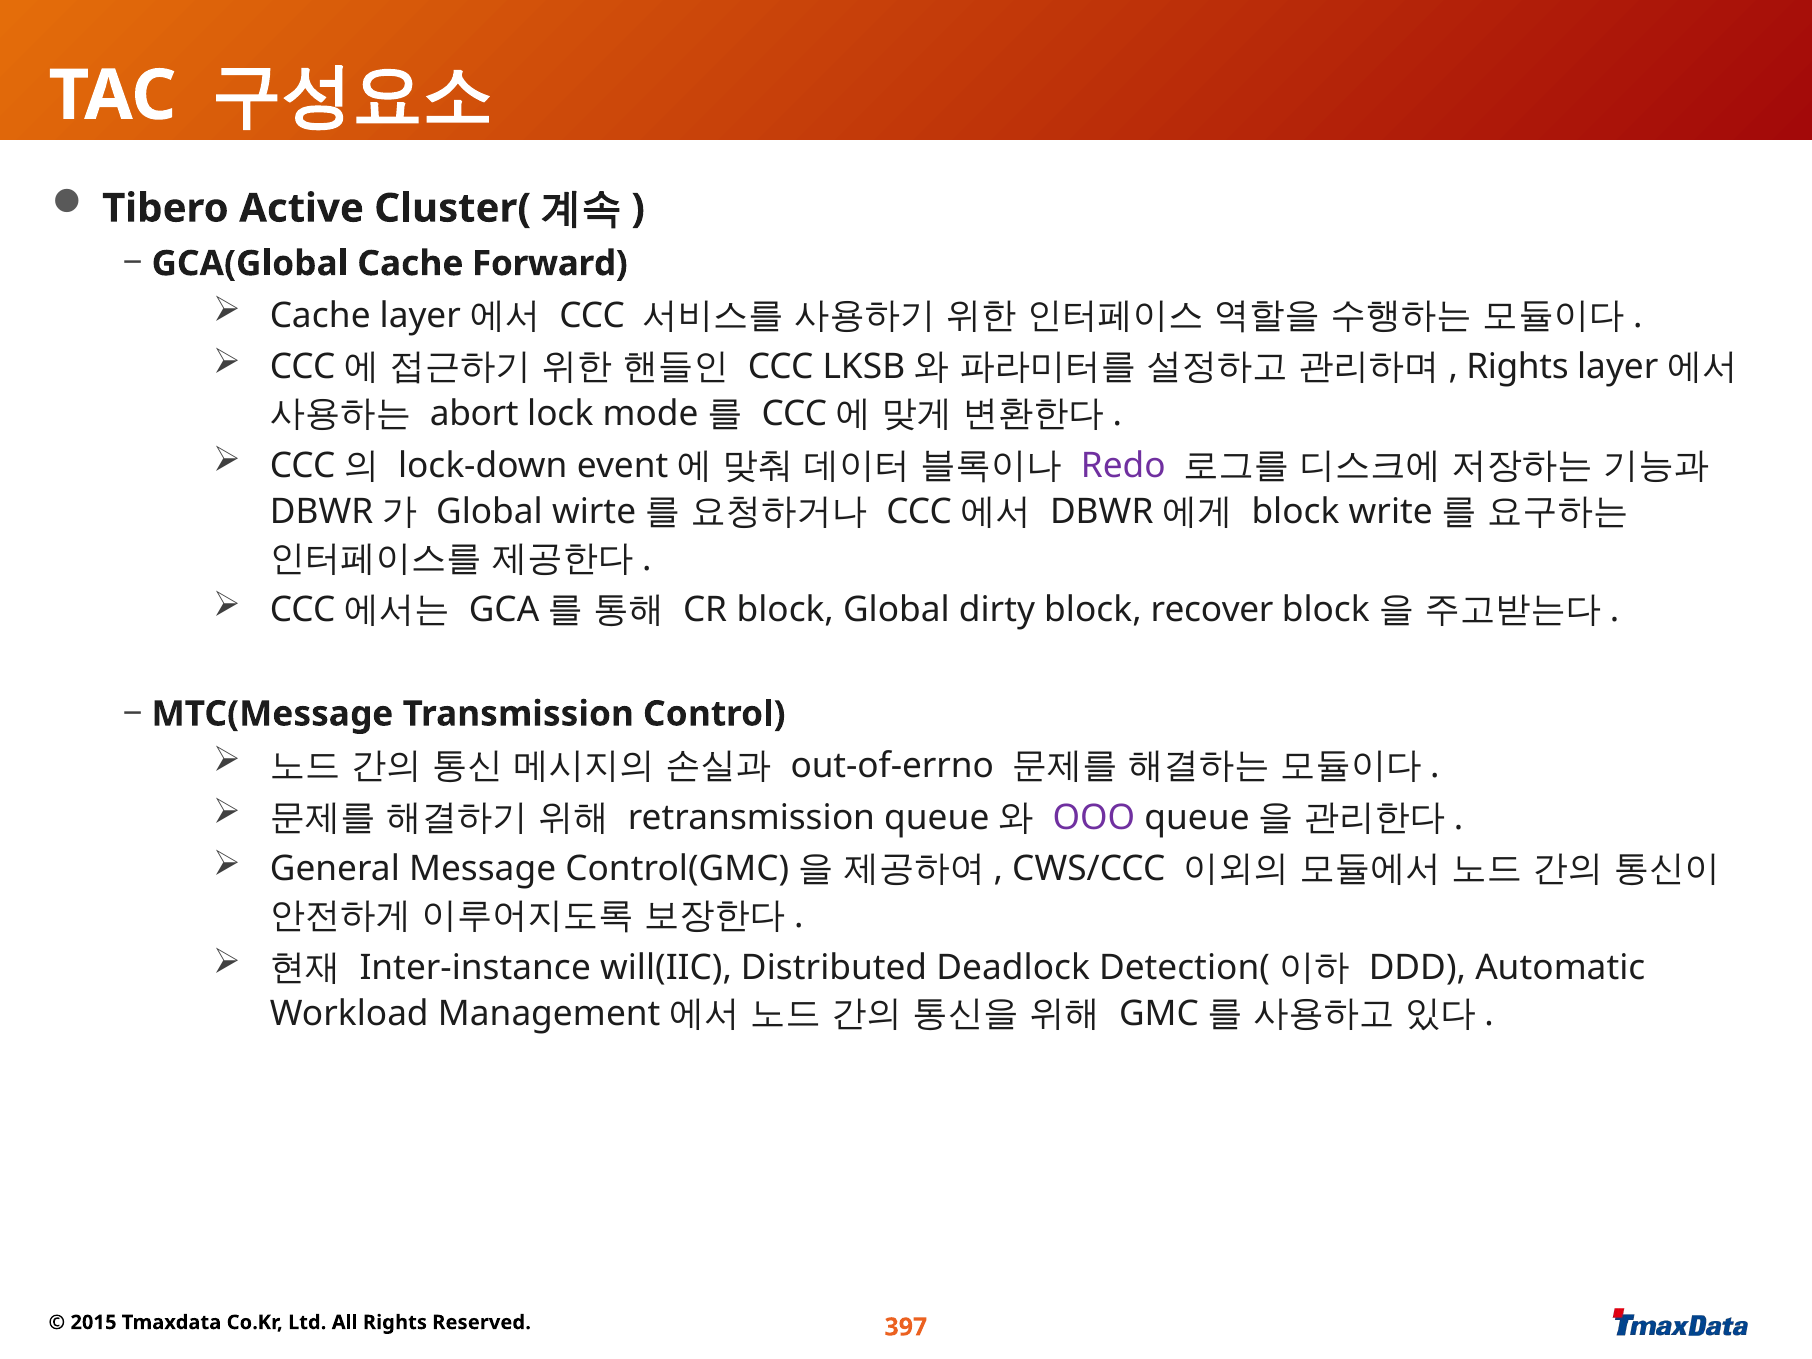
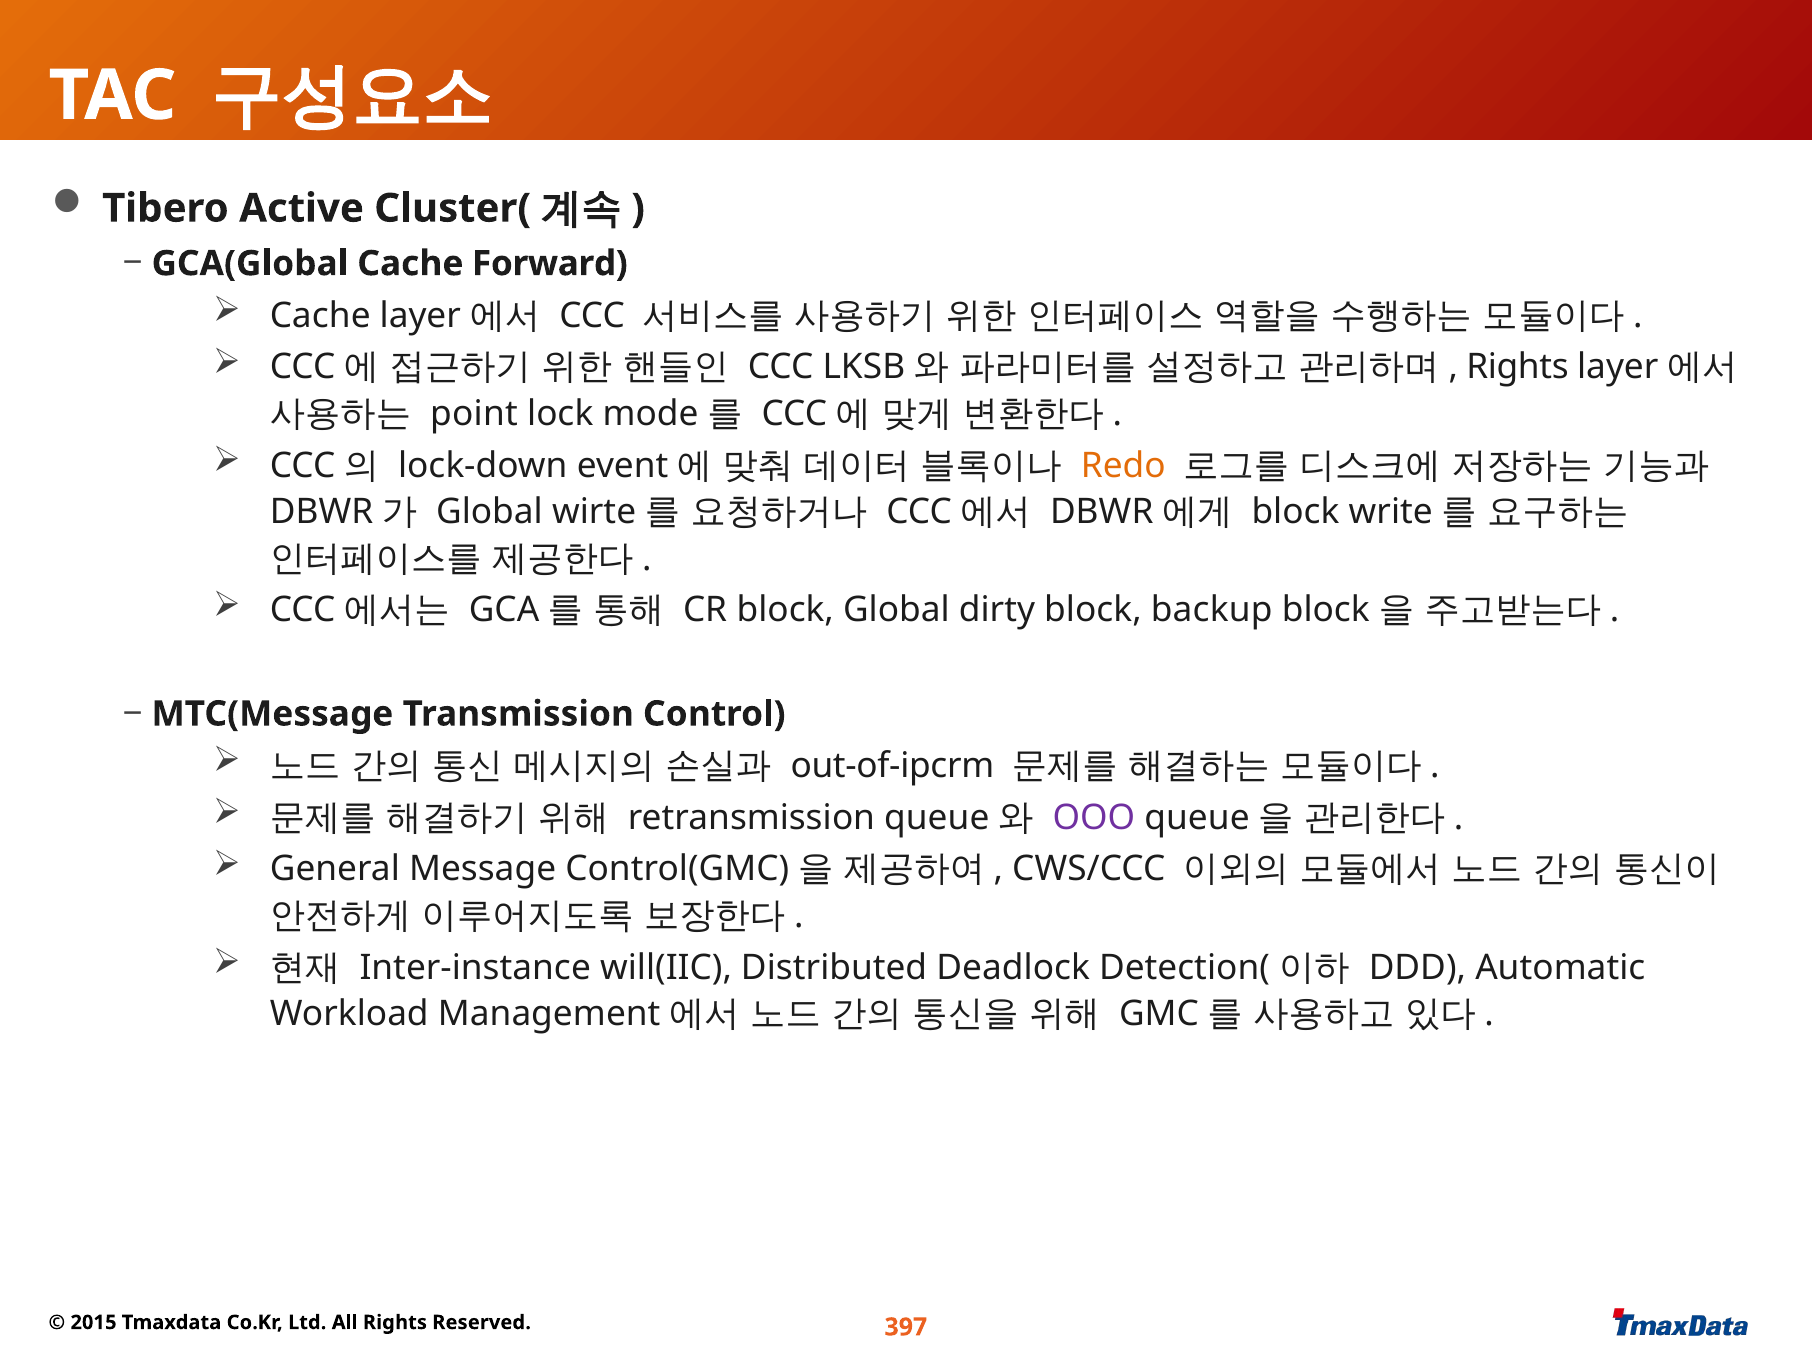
abort: abort -> point
Redo colour: purple -> orange
recover: recover -> backup
out-of-errno: out-of-errno -> out-of-ipcrm
